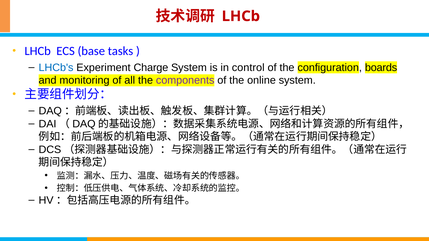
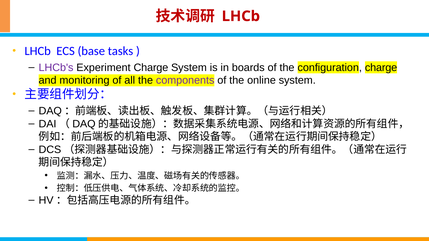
LHCb's colour: blue -> purple
control: control -> boards
configuration boards: boards -> charge
